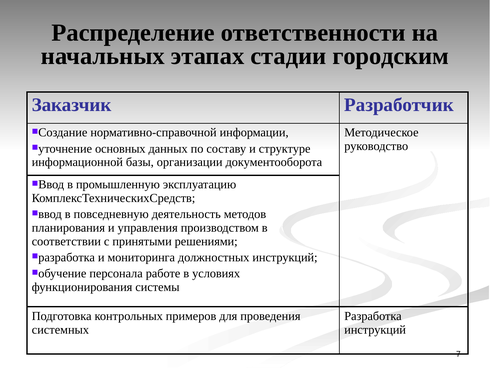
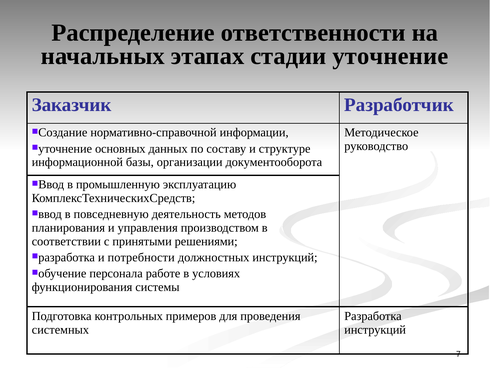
стадии городским: городским -> уточнение
мониторинга: мониторинга -> потребности
